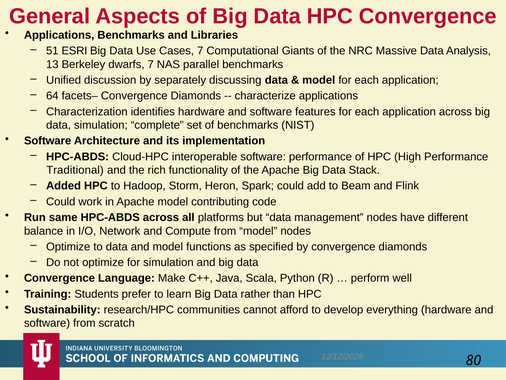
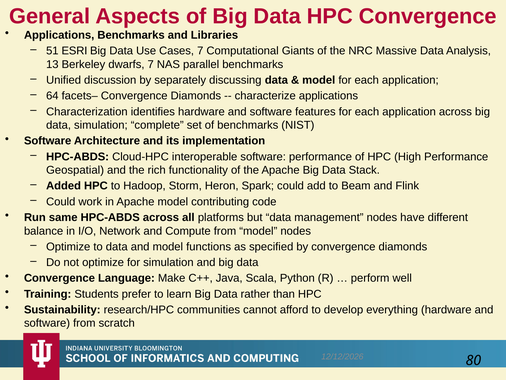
Traditional: Traditional -> Geospatial
